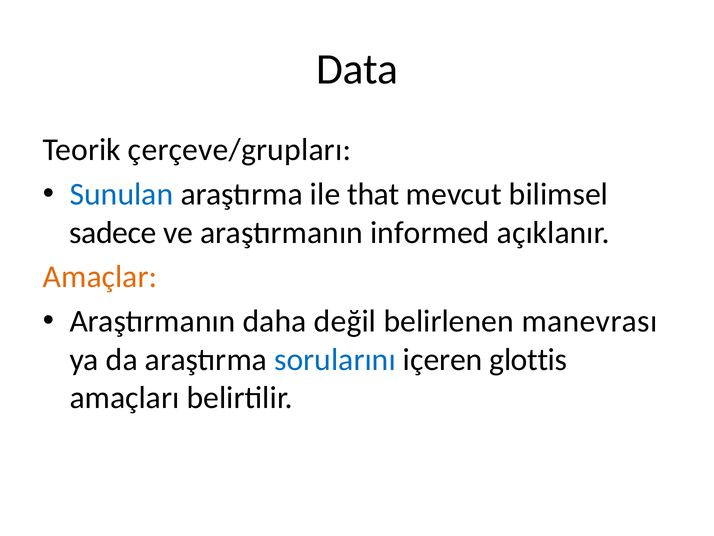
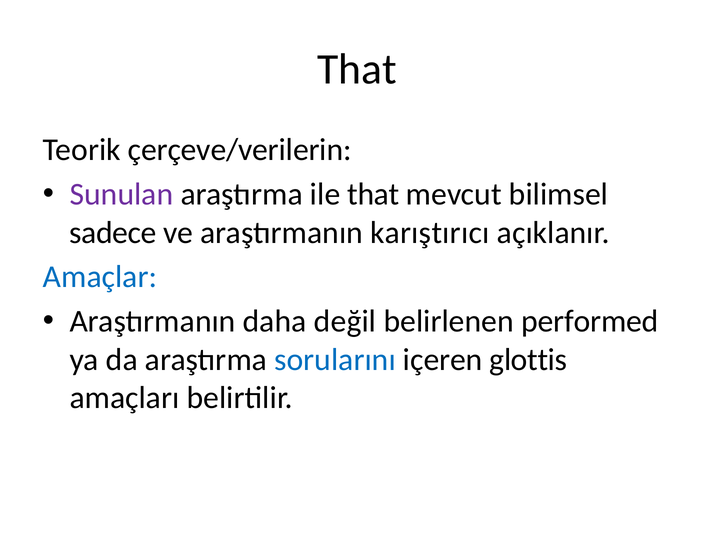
Data at (357, 69): Data -> That
çerçeve/grupları: çerçeve/grupları -> çerçeve/verilerin
Sunulan colour: blue -> purple
informed: informed -> karıştırıcı
Amaçlar colour: orange -> blue
manevrası: manevrası -> performed
